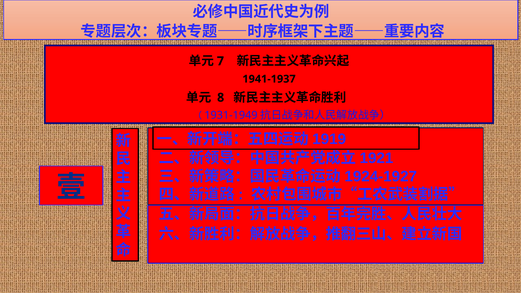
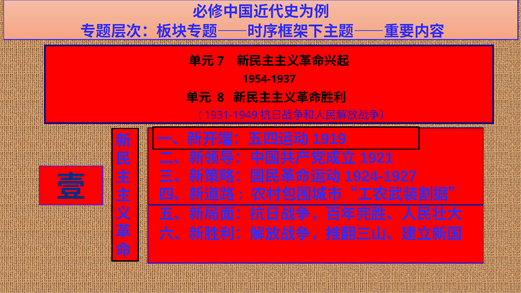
1941-1937: 1941-1937 -> 1954-1937
